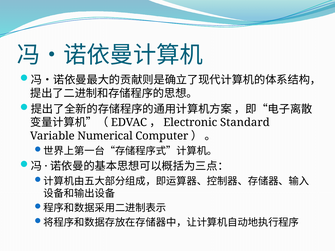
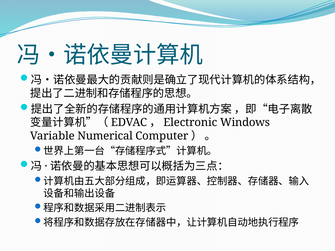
Standard: Standard -> Windows
